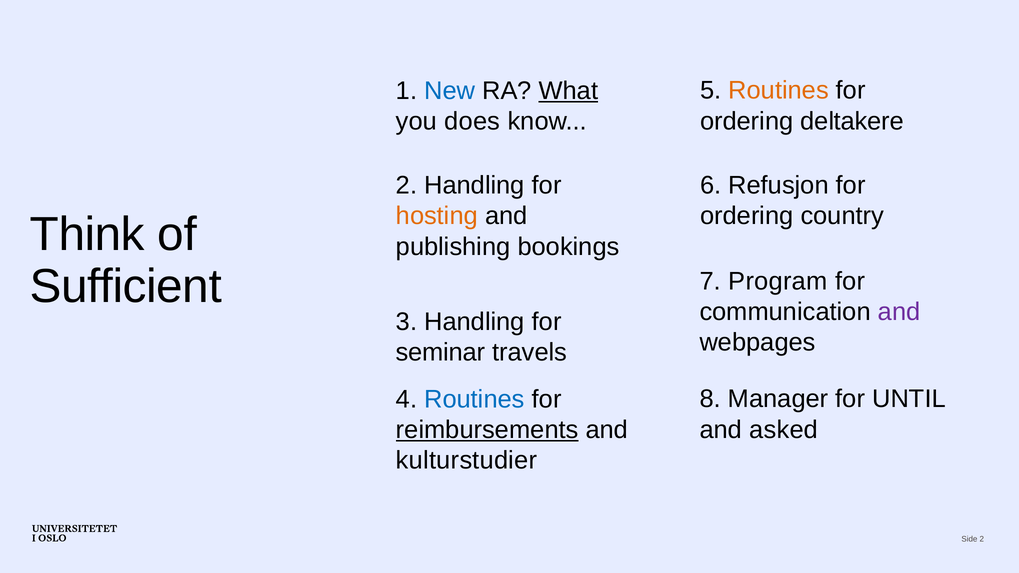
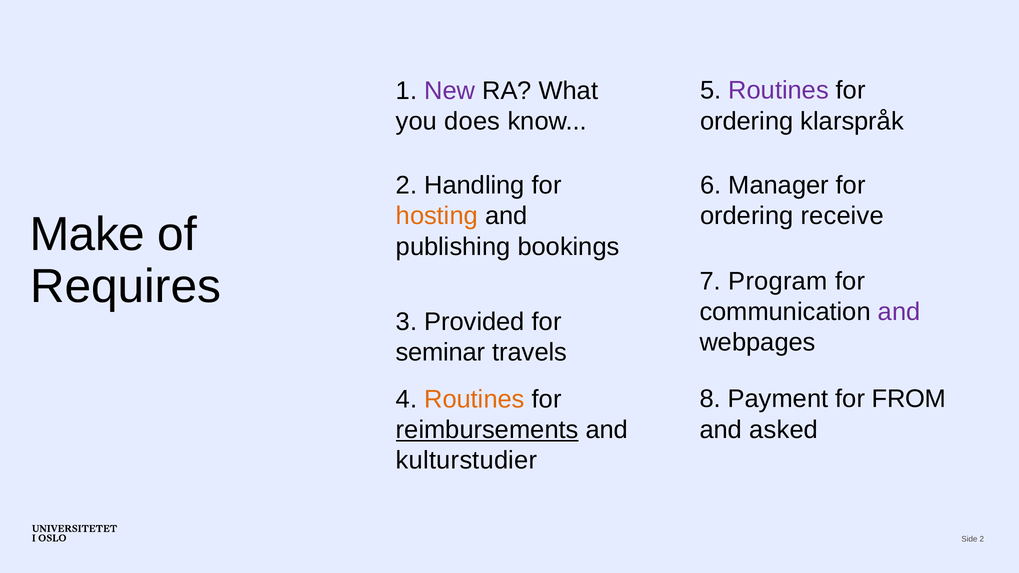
Routines at (779, 91) colour: orange -> purple
New colour: blue -> purple
What underline: present -> none
deltakere: deltakere -> klarspråk
Refusjon: Refusjon -> Manager
country: country -> receive
Think: Think -> Make
Sufficient: Sufficient -> Requires
3 Handling: Handling -> Provided
Manager: Manager -> Payment
UNTIL: UNTIL -> FROM
Routines at (474, 399) colour: blue -> orange
